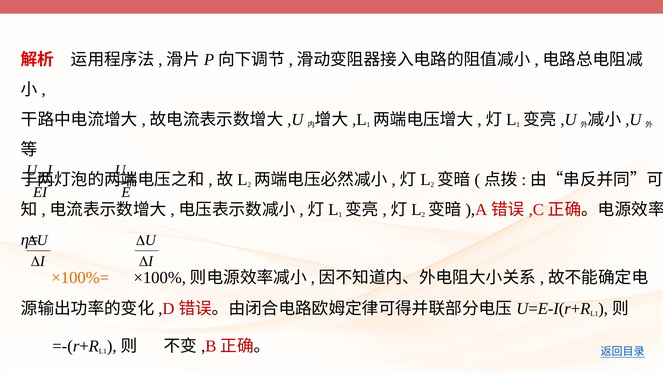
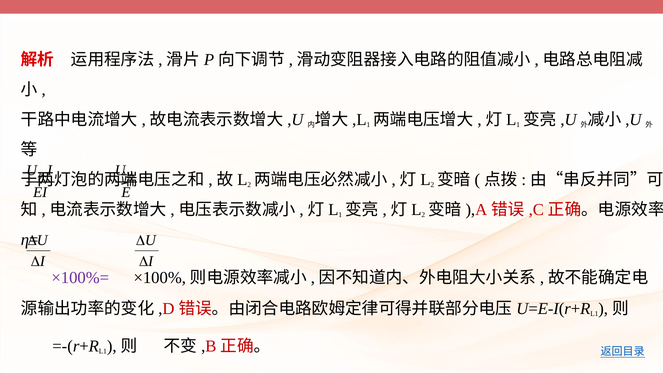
×100%= colour: orange -> purple
